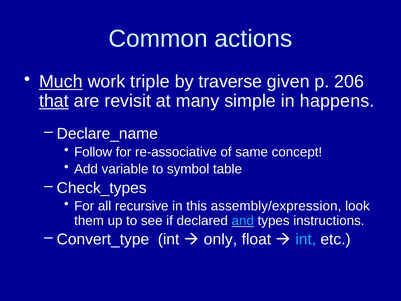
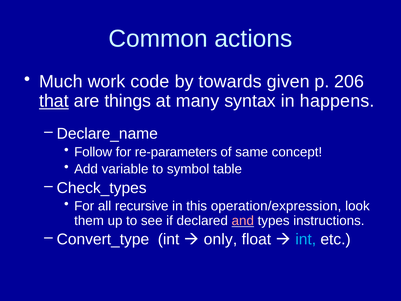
Much underline: present -> none
triple: triple -> code
traverse: traverse -> towards
revisit: revisit -> things
simple: simple -> syntax
re-associative: re-associative -> re-parameters
assembly/expression: assembly/expression -> operation/expression
and colour: light blue -> pink
